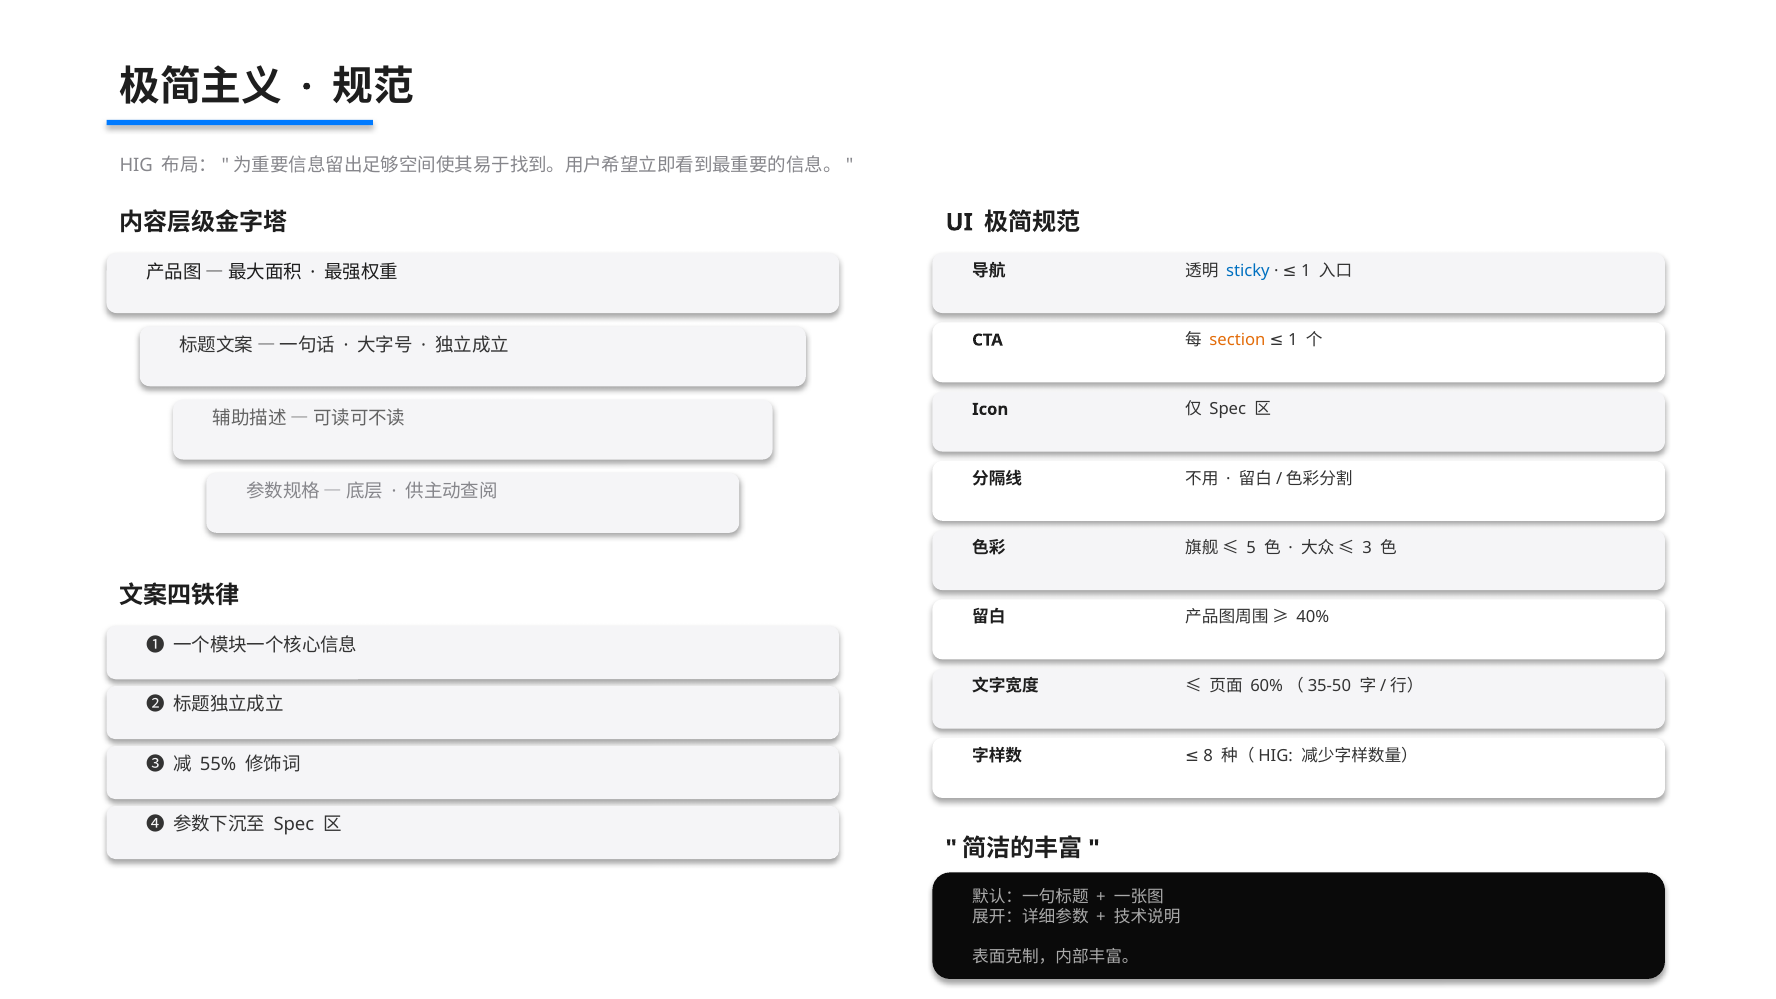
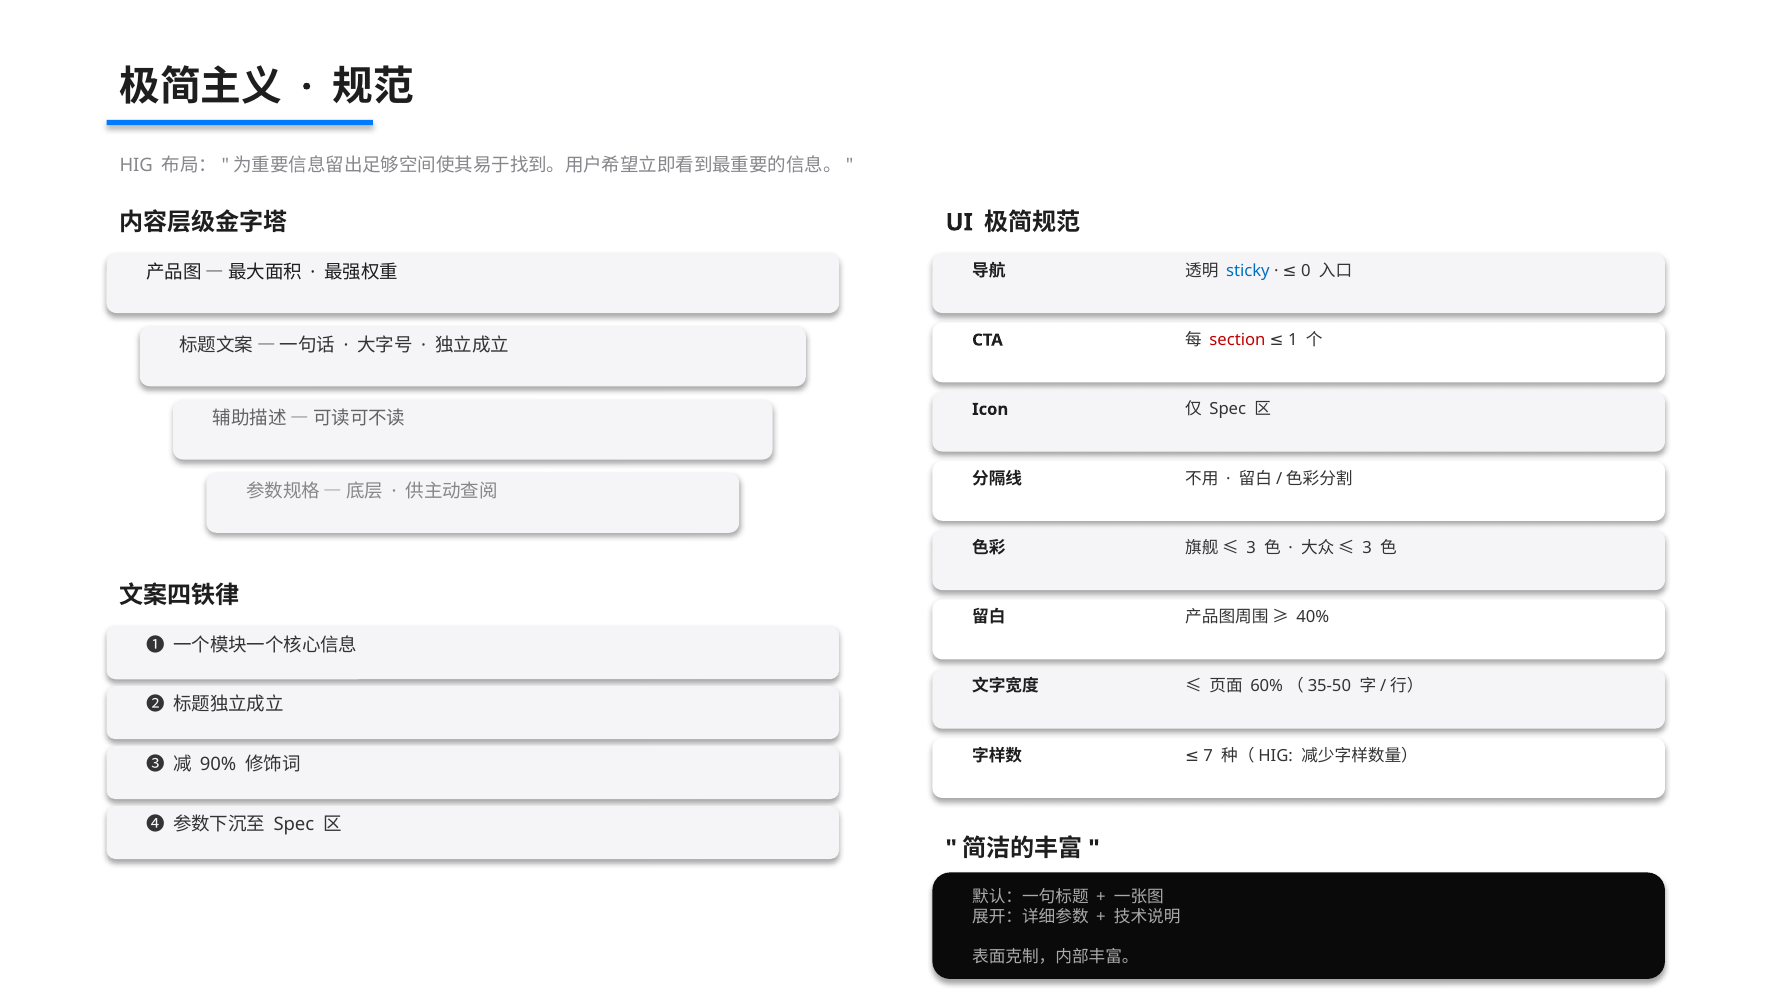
1 at (1306, 271): 1 -> 0
section colour: orange -> red
5 at (1251, 548): 5 -> 3
8: 8 -> 7
55%: 55% -> 90%
